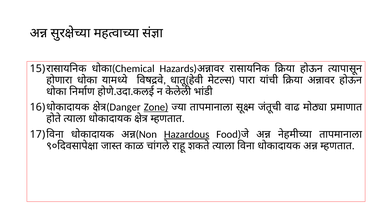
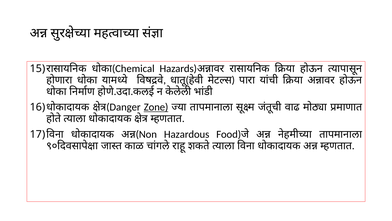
Hazardous underline: present -> none
